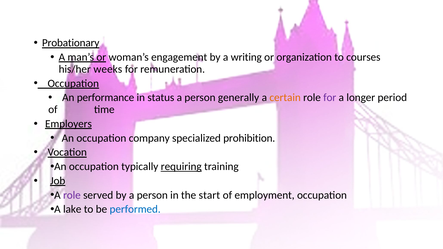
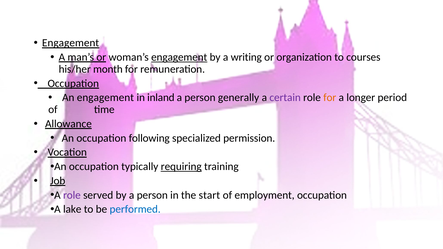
Probationary at (71, 43): Probationary -> Engagement
engagement at (179, 57) underline: none -> present
weeks: weeks -> month
An performance: performance -> engagement
status: status -> inland
certain colour: orange -> purple
for at (330, 98) colour: purple -> orange
Employers: Employers -> Allowance
company: company -> following
prohibition: prohibition -> permission
